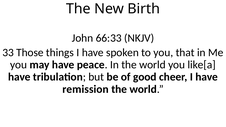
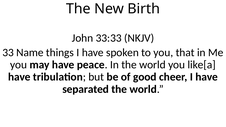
66:33: 66:33 -> 33:33
Those: Those -> Name
remission: remission -> separated
